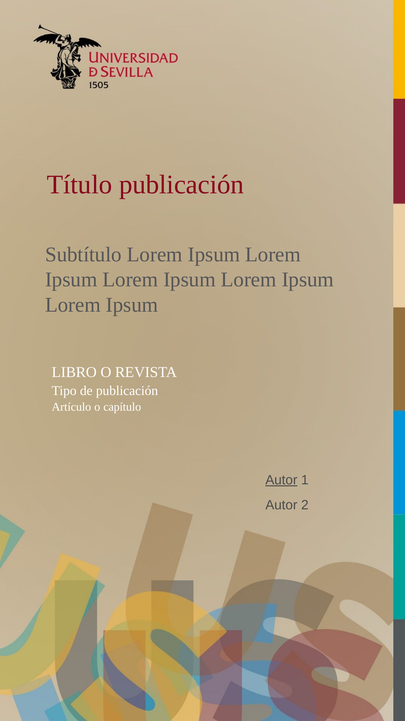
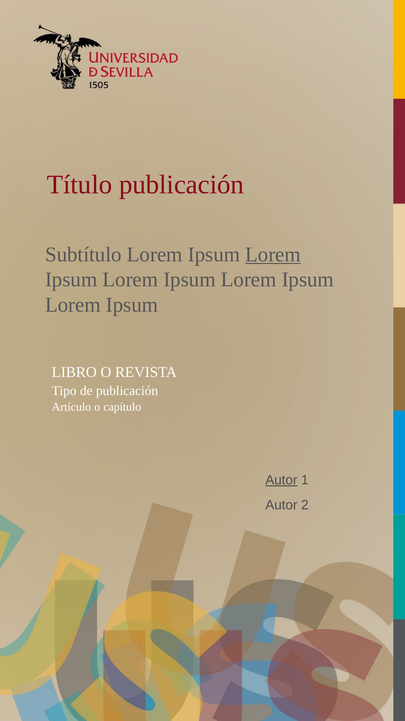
Lorem at (273, 254) underline: none -> present
